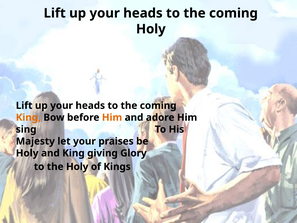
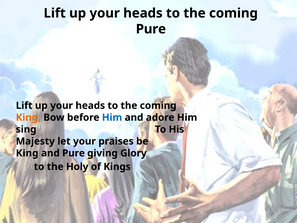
Holy at (151, 29): Holy -> Pure
Him at (112, 117) colour: orange -> blue
Holy at (27, 153): Holy -> King
and King: King -> Pure
